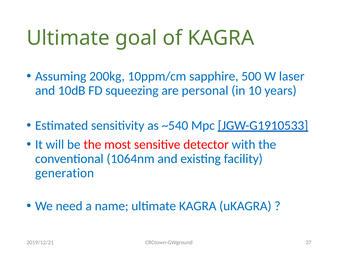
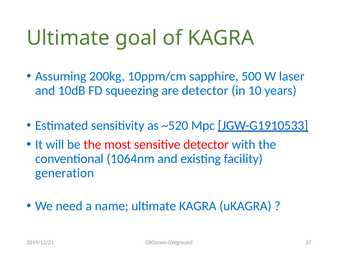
are personal: personal -> detector
~540: ~540 -> ~520
